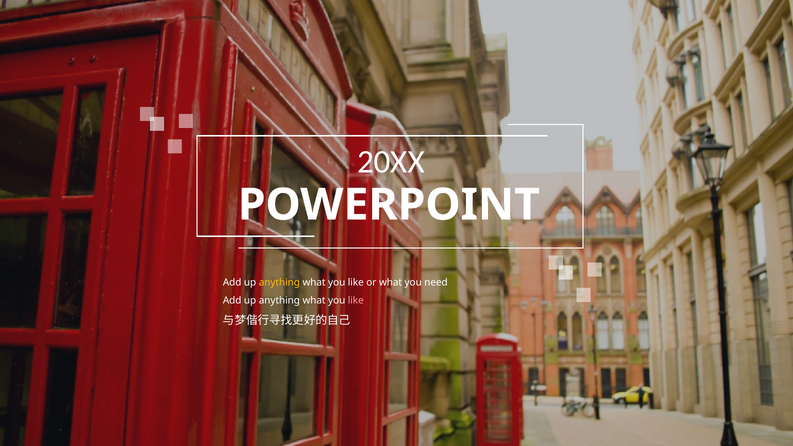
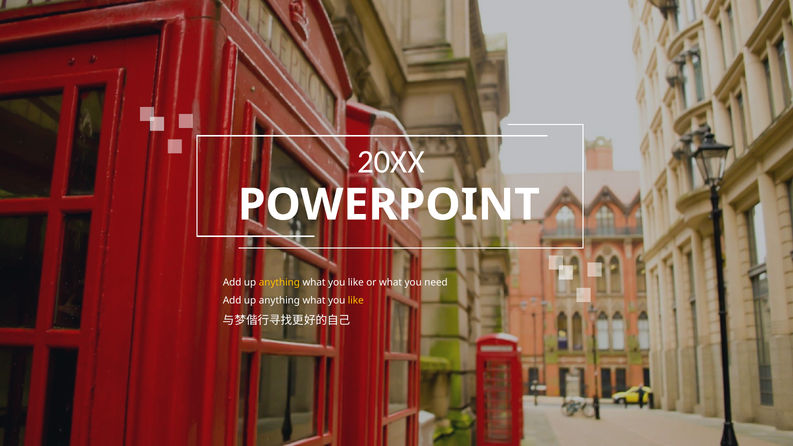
like at (356, 300) colour: pink -> yellow
